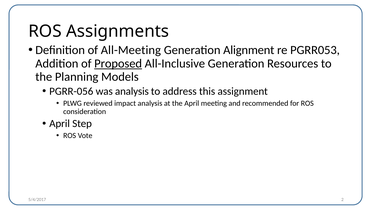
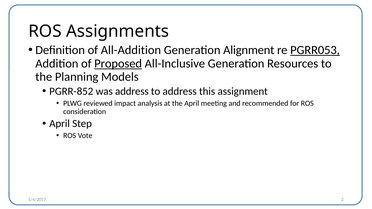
All-Meeting: All-Meeting -> All-Addition
PGRR053 underline: none -> present
PGRR-056: PGRR-056 -> PGRR-852
was analysis: analysis -> address
